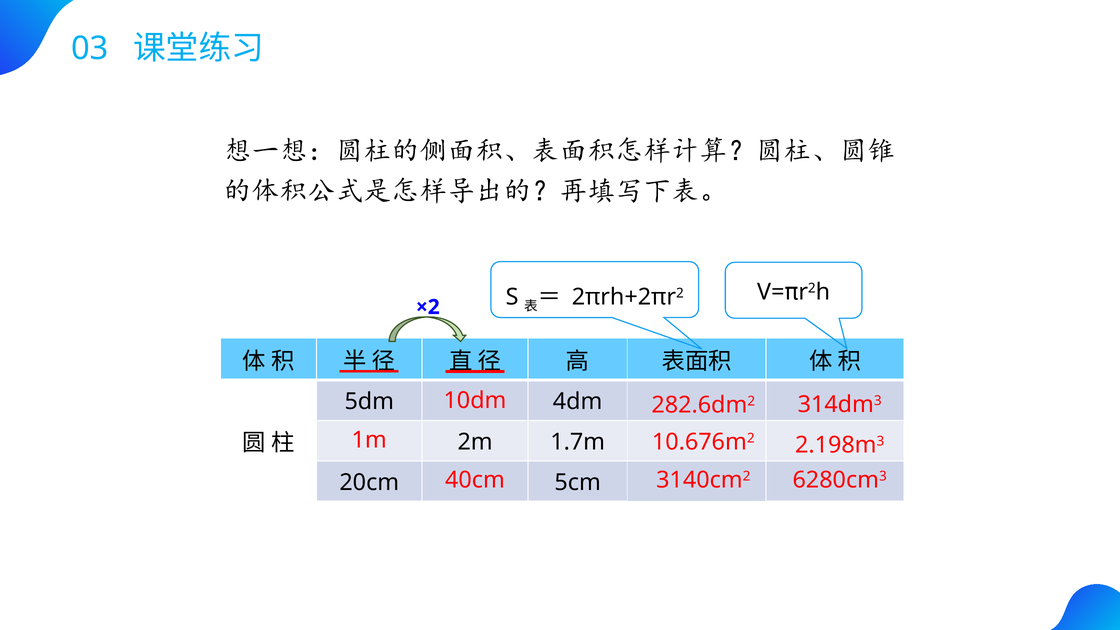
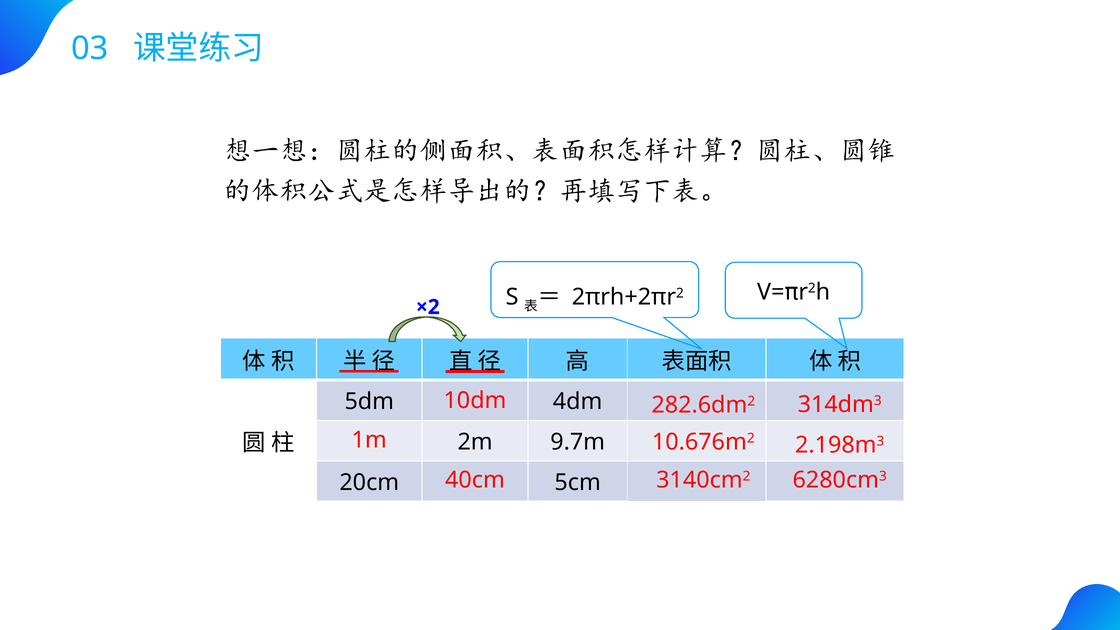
1.7m: 1.7m -> 9.7m
